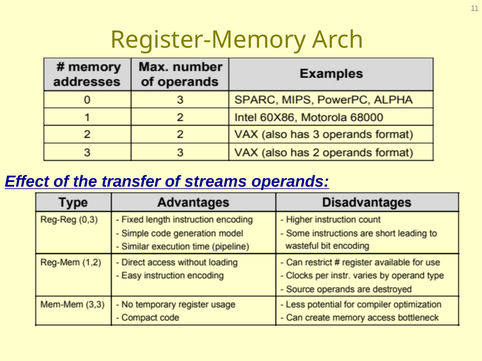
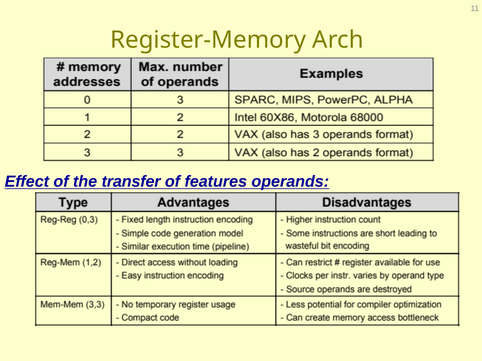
streams: streams -> features
